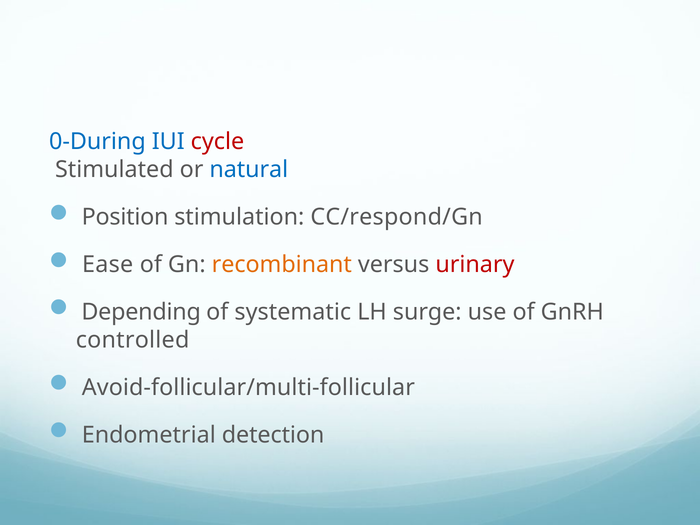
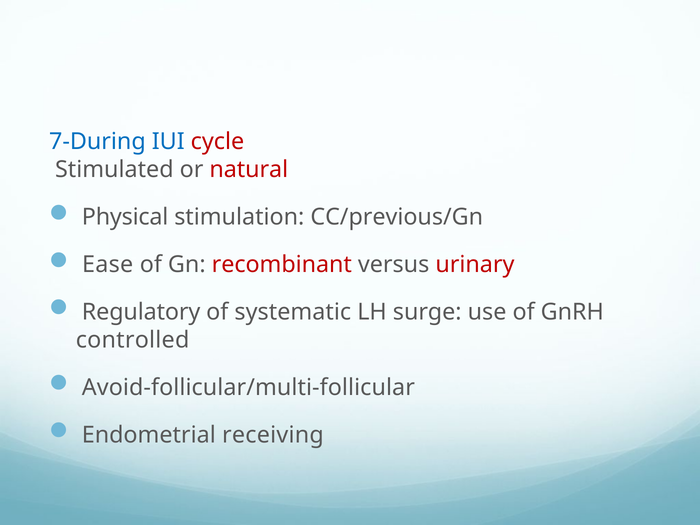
0-During: 0-During -> 7-During
natural colour: blue -> red
Position: Position -> Physical
CC/respond/Gn: CC/respond/Gn -> CC/previous/Gn
recombinant colour: orange -> red
Depending: Depending -> Regulatory
detection: detection -> receiving
